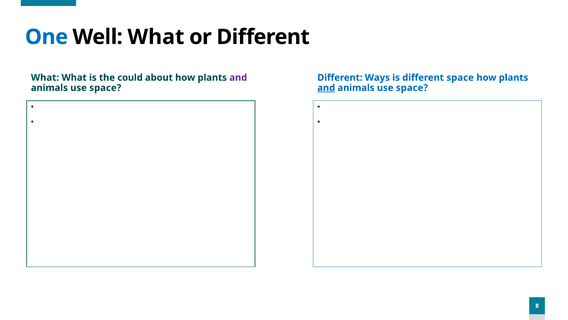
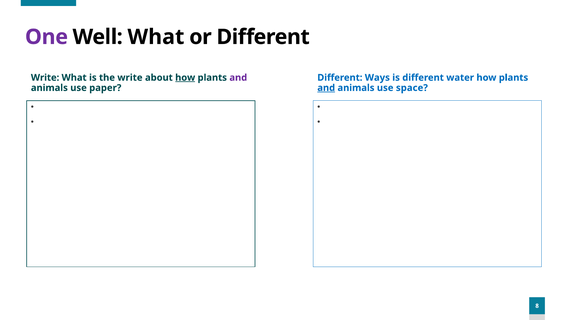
One colour: blue -> purple
What at (45, 77): What -> Write
the could: could -> write
how at (185, 77) underline: none -> present
different space: space -> water
space at (105, 88): space -> paper
